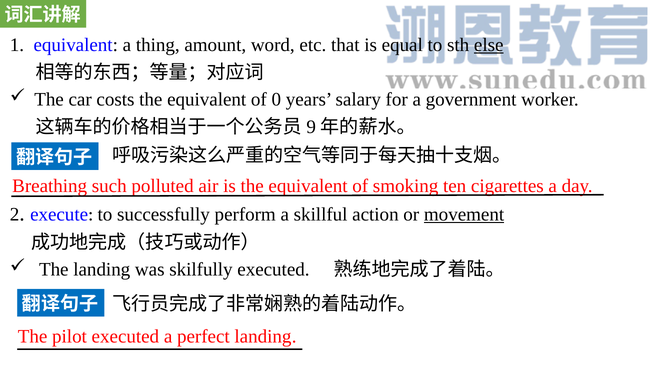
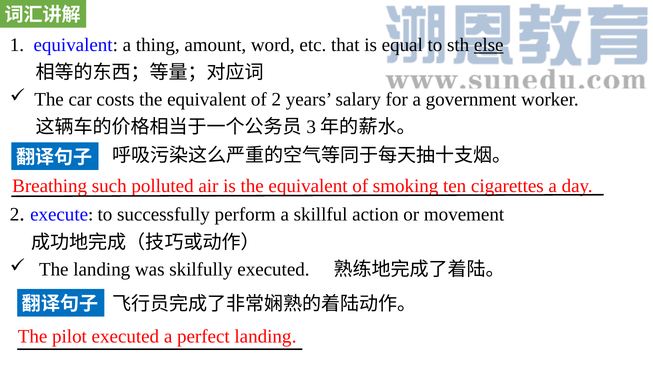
of 0: 0 -> 2
9: 9 -> 3
movement underline: present -> none
